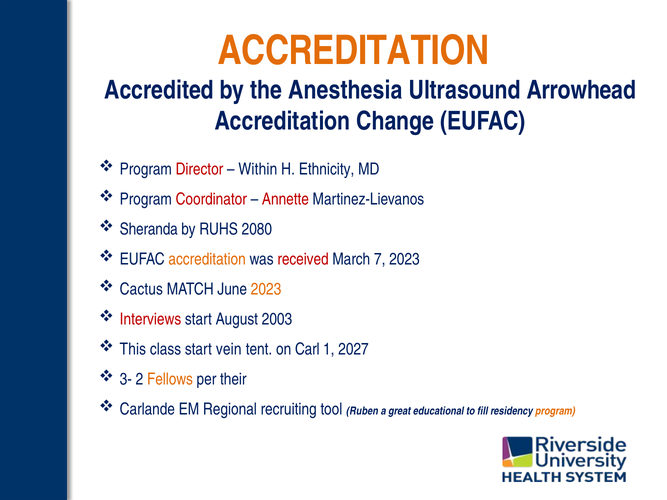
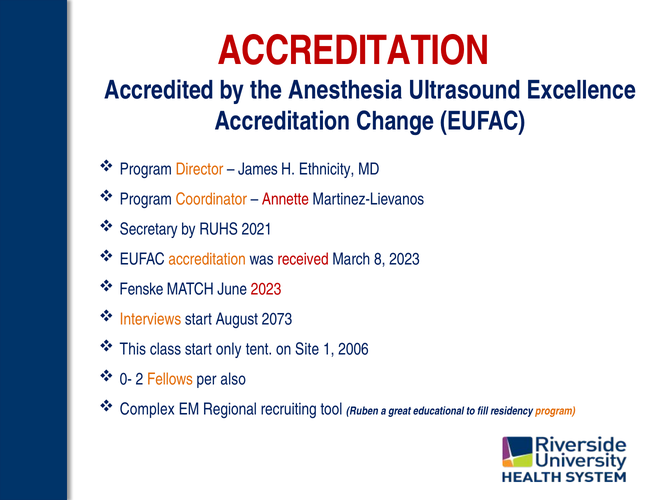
ACCREDITATION at (353, 51) colour: orange -> red
Arrowhead: Arrowhead -> Excellence
Director colour: red -> orange
Within: Within -> James
Coordinator colour: red -> orange
Sheranda: Sheranda -> Secretary
2080: 2080 -> 2021
7: 7 -> 8
Cactus: Cactus -> Fenske
2023 at (266, 289) colour: orange -> red
Interviews colour: red -> orange
2003: 2003 -> 2073
vein: vein -> only
Carl: Carl -> Site
2027: 2027 -> 2006
3-: 3- -> 0-
their: their -> also
Carlande: Carlande -> Complex
